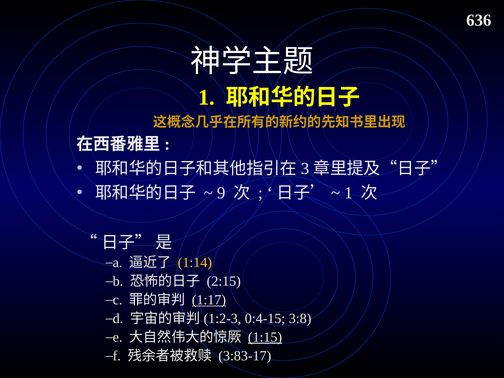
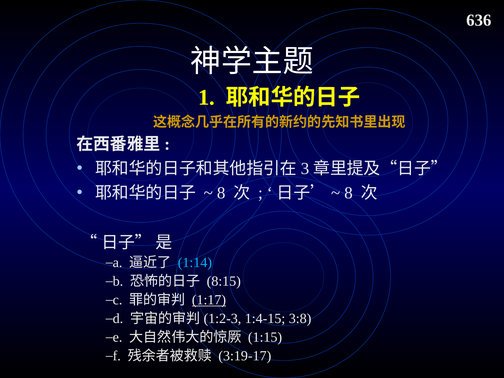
9 at (221, 193): 9 -> 8
1 at (348, 193): 1 -> 8
1:14 colour: yellow -> light blue
2:15: 2:15 -> 8:15
0:4-15: 0:4-15 -> 1:4-15
1:15 underline: present -> none
3:83-17: 3:83-17 -> 3:19-17
